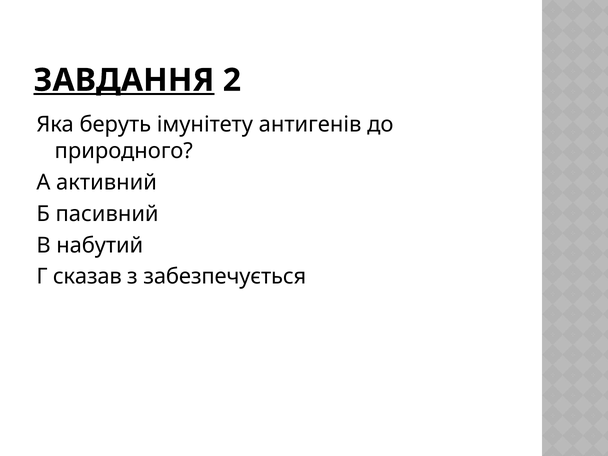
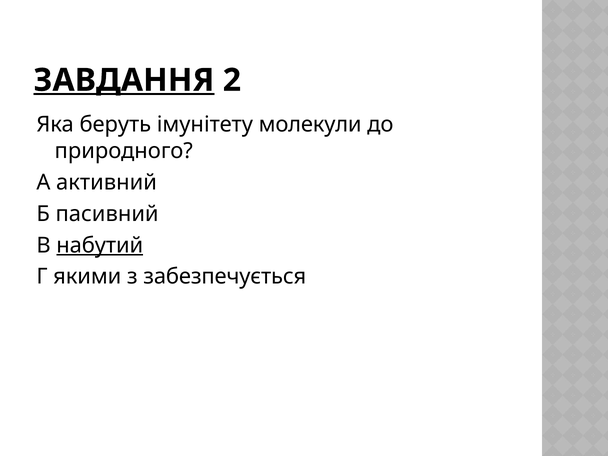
антигенів: антигенів -> молекули
набутий underline: none -> present
сказав: сказав -> якими
